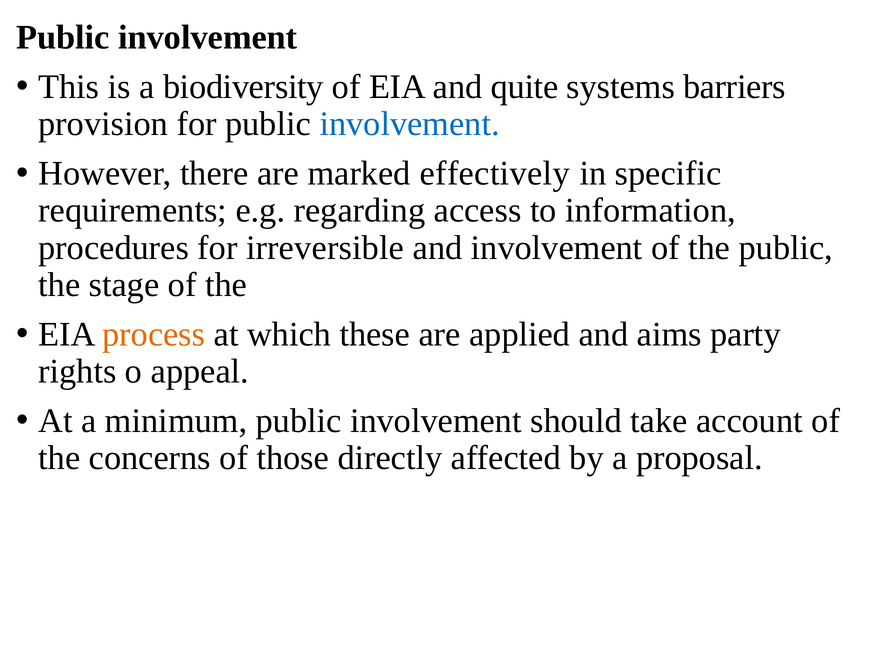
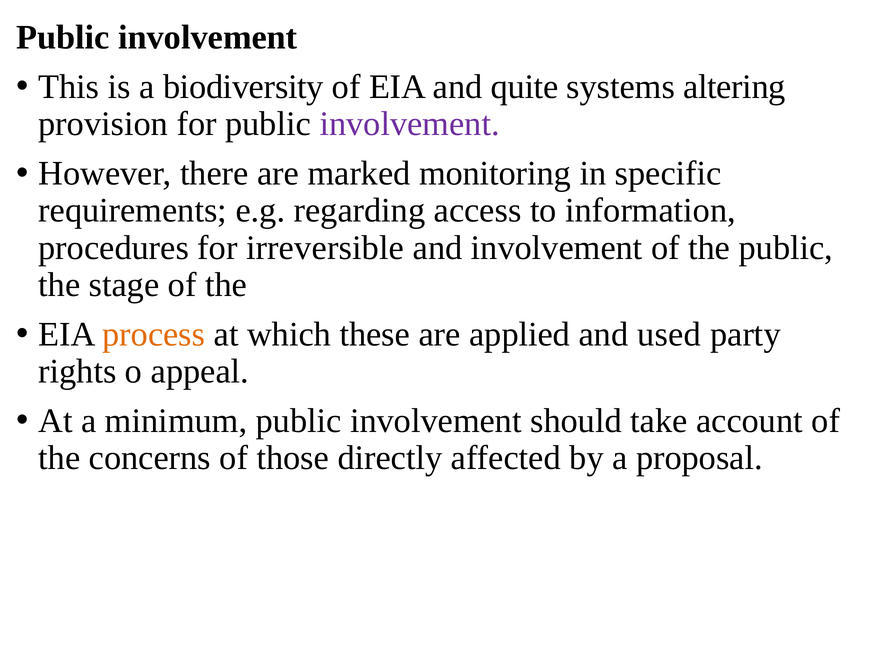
barriers: barriers -> altering
involvement at (410, 124) colour: blue -> purple
effectively: effectively -> monitoring
aims: aims -> used
